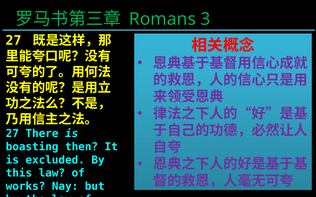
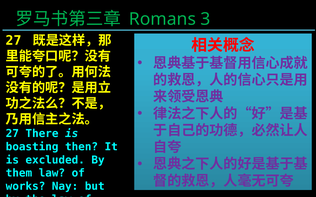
this: this -> them
